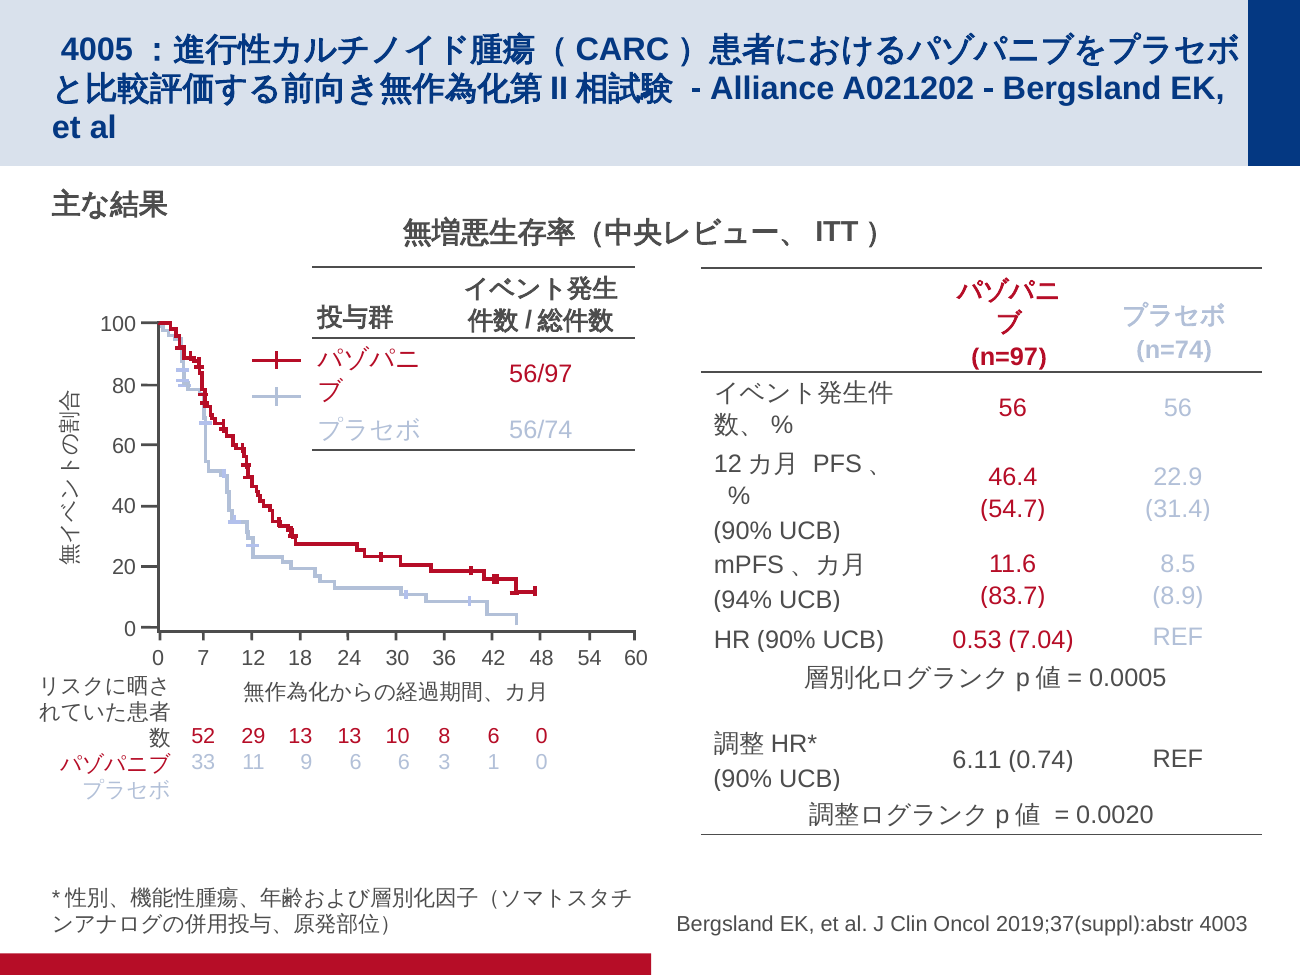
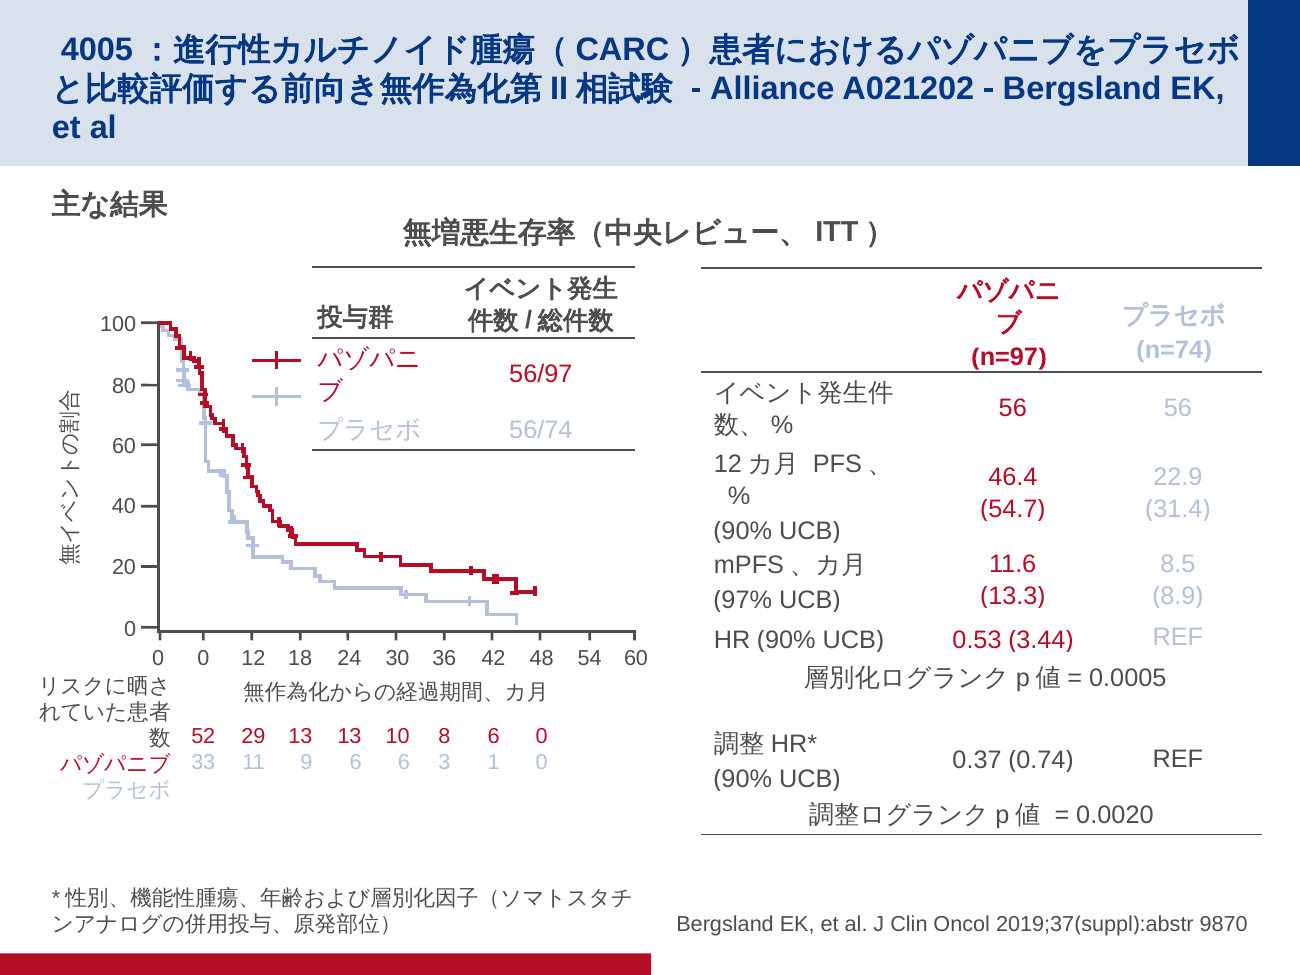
83.7: 83.7 -> 13.3
94%: 94% -> 97%
7.04: 7.04 -> 3.44
7 at (203, 659): 7 -> 0
6.11: 6.11 -> 0.37
4003: 4003 -> 9870
